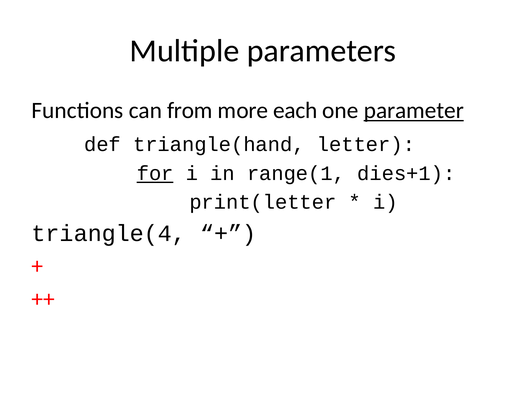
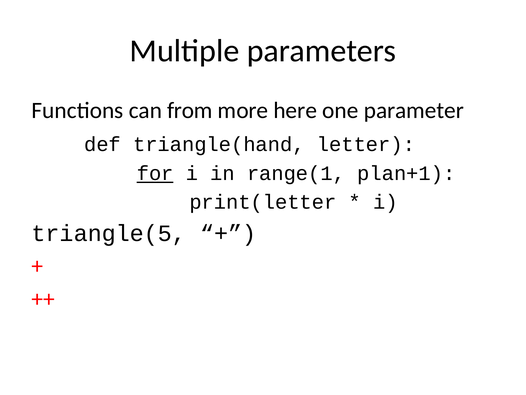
each: each -> here
parameter underline: present -> none
dies+1: dies+1 -> plan+1
triangle(4: triangle(4 -> triangle(5
